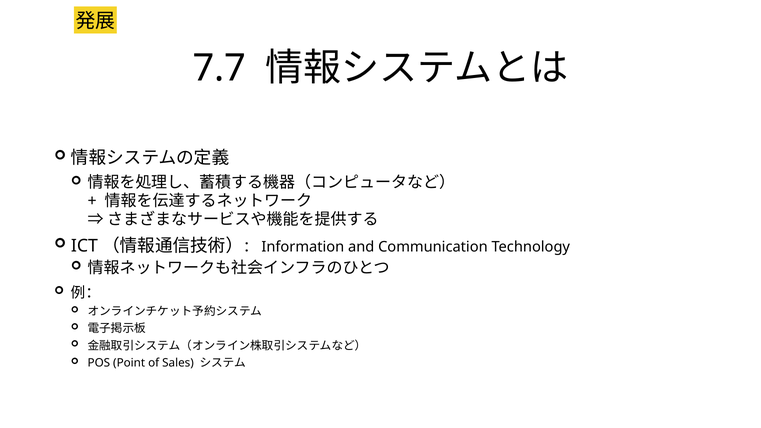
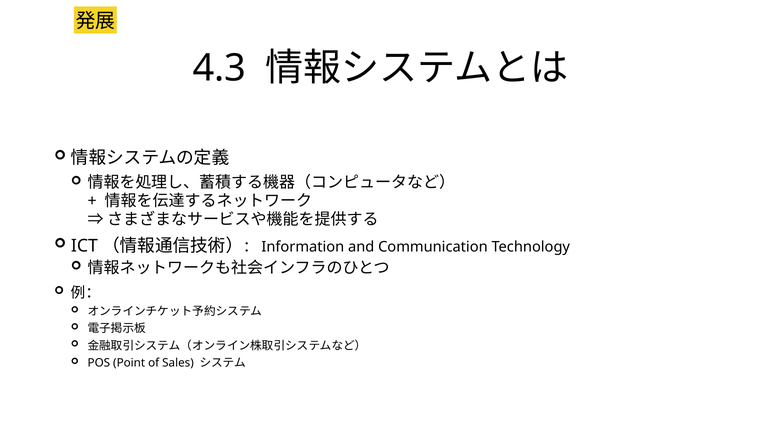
7.7: 7.7 -> 4.3
